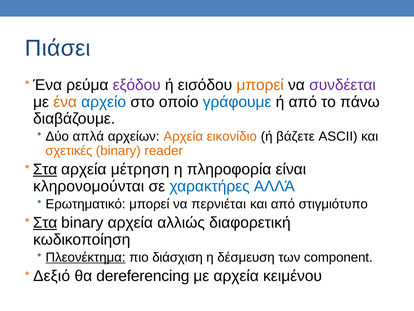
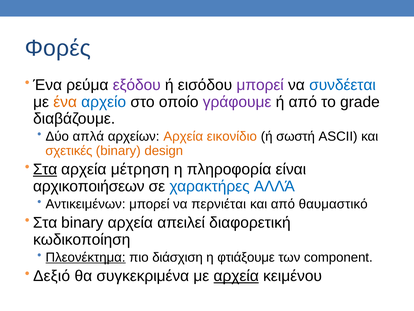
Πιάσει: Πιάσει -> Φορές
μπορεί at (260, 85) colour: orange -> purple
συνδέεται colour: purple -> blue
γράφουμε colour: blue -> purple
πάνω: πάνω -> grade
βάζετε: βάζετε -> σωστή
reader: reader -> design
κληρονομούνται: κληρονομούνται -> αρχικοποιήσεων
Ερωτηματικό: Ερωτηματικό -> Αντικειμένων
στιγμιότυπο: στιγμιότυπο -> θαυμαστικό
Στα at (45, 222) underline: present -> none
αλλιώς: αλλιώς -> απειλεί
δέσμευση: δέσμευση -> φτιάξουμε
dereferencing: dereferencing -> συγκεκριμένα
αρχεία at (236, 276) underline: none -> present
